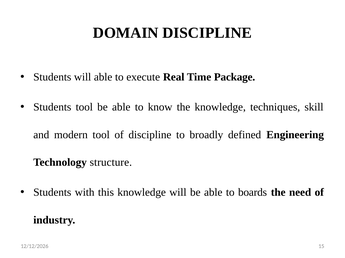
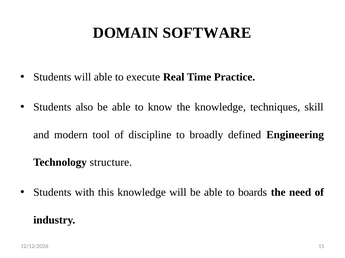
DOMAIN DISCIPLINE: DISCIPLINE -> SOFTWARE
Package: Package -> Practice
Students tool: tool -> also
